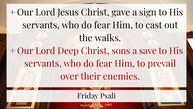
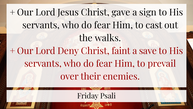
Deep: Deep -> Deny
sons: sons -> faint
